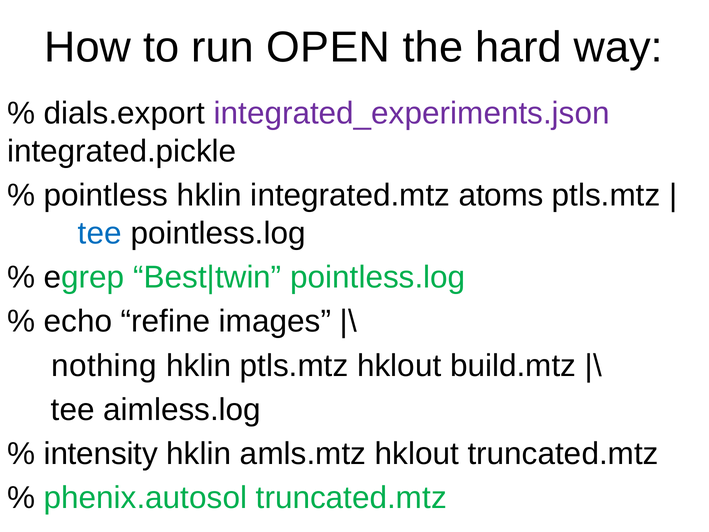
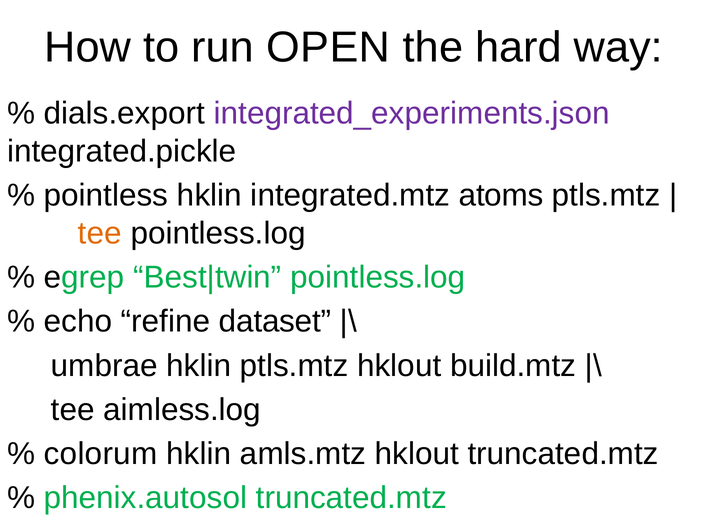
tee at (100, 233) colour: blue -> orange
images: images -> dataset
nothing: nothing -> umbrae
intensity: intensity -> colorum
